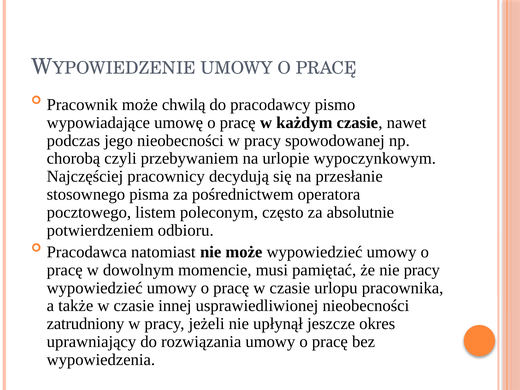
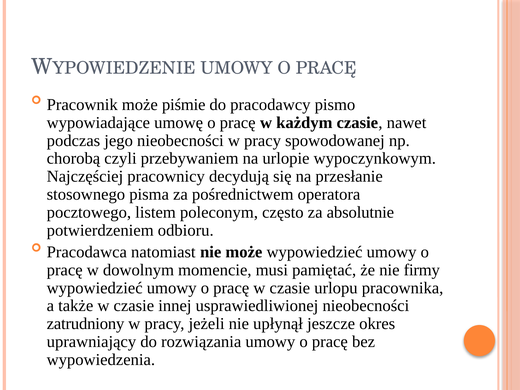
chwilą: chwilą -> piśmie
nie pracy: pracy -> firmy
